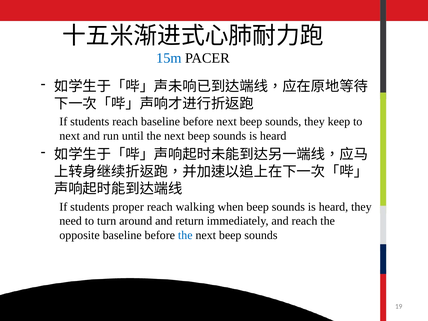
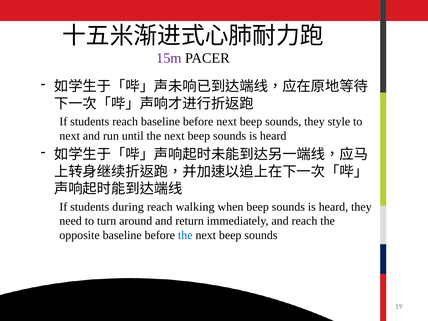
15m colour: blue -> purple
keep: keep -> style
proper: proper -> during
